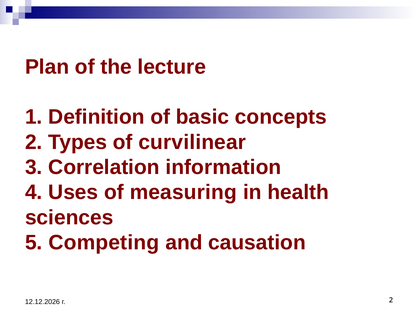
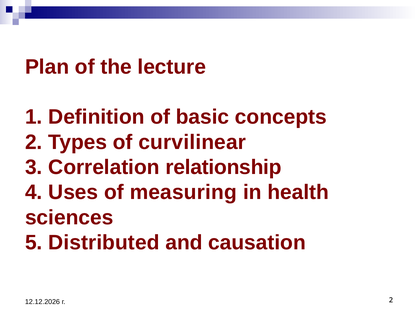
information: information -> relationship
Competing: Competing -> Distributed
